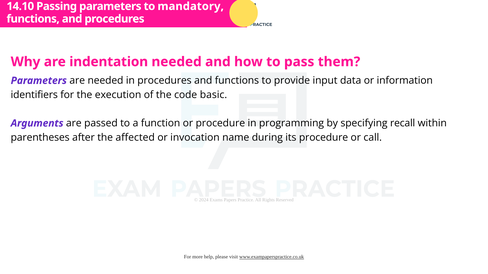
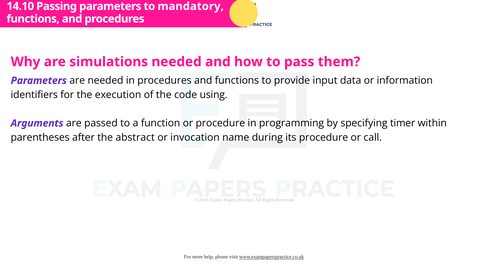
indentation: indentation -> simulations
basic: basic -> using
recall: recall -> timer
affected: affected -> abstract
